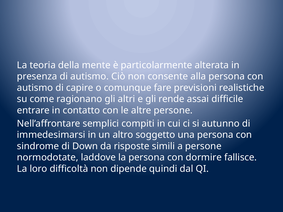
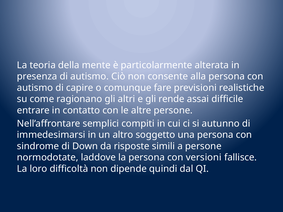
dormire: dormire -> versioni
